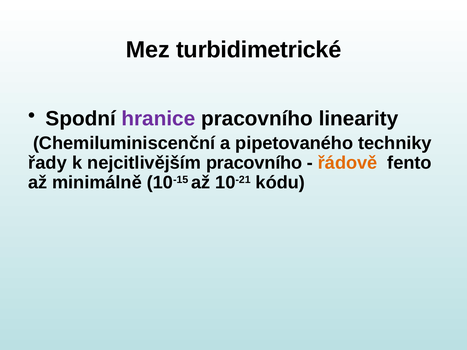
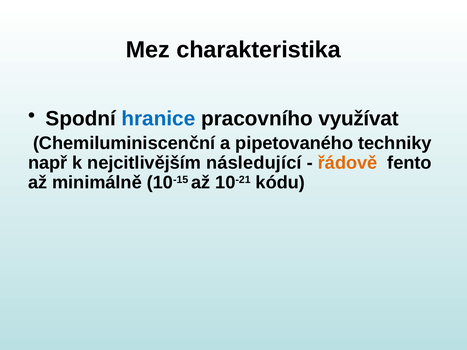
turbidimetrické: turbidimetrické -> charakteristika
hranice colour: purple -> blue
linearity: linearity -> využívat
řady: řady -> např
nejcitlivějším pracovního: pracovního -> následující
